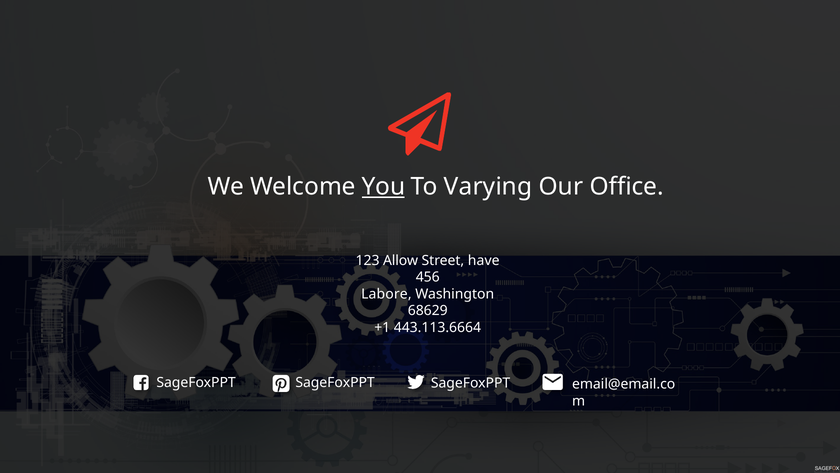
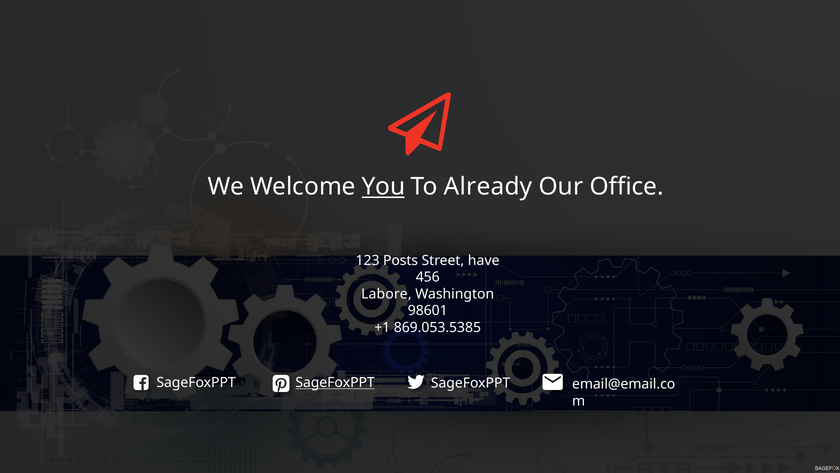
Varying: Varying -> Already
Allow: Allow -> Posts
68629: 68629 -> 98601
443.113.6664: 443.113.6664 -> 869.053.5385
SageFoxPPT at (335, 382) underline: none -> present
